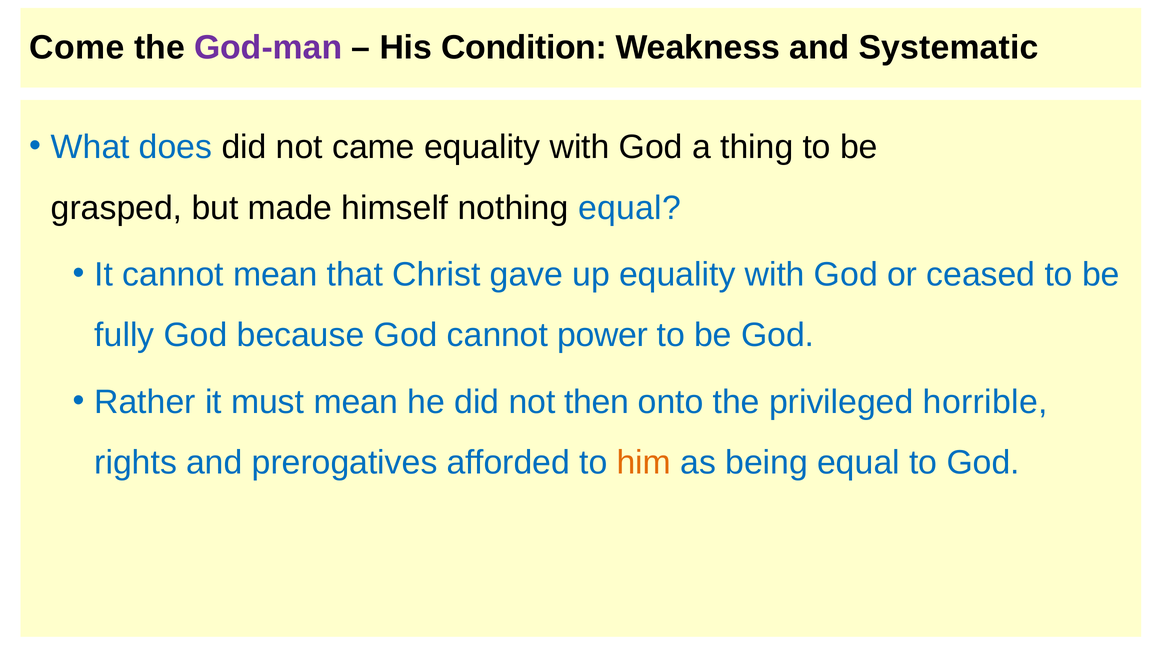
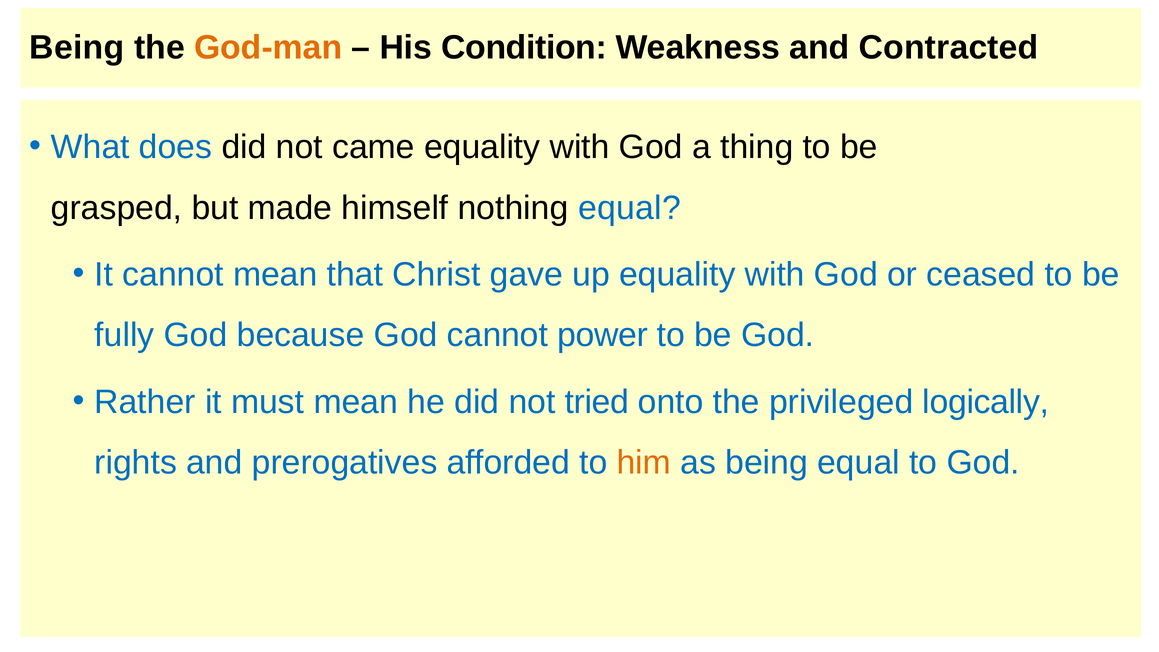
Come at (77, 48): Come -> Being
God-man colour: purple -> orange
Systematic: Systematic -> Contracted
then: then -> tried
horrible: horrible -> logically
